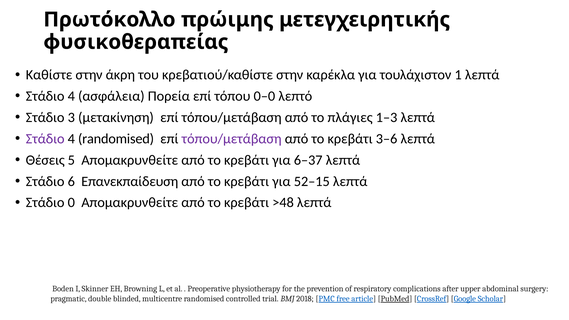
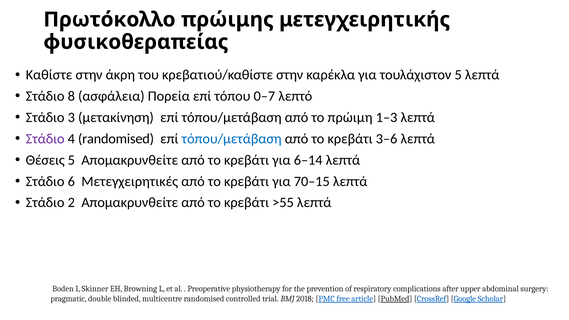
τουλάχιστον 1: 1 -> 5
4 at (71, 96): 4 -> 8
0–0: 0–0 -> 0–7
πλάγιες: πλάγιες -> πρώιμη
τόπου/μετάβαση at (232, 139) colour: purple -> blue
6–37: 6–37 -> 6–14
Επανεκπαίδευση: Επανεκπαίδευση -> Μετεγχειρητικές
52–15: 52–15 -> 70–15
0: 0 -> 2
>48: >48 -> >55
